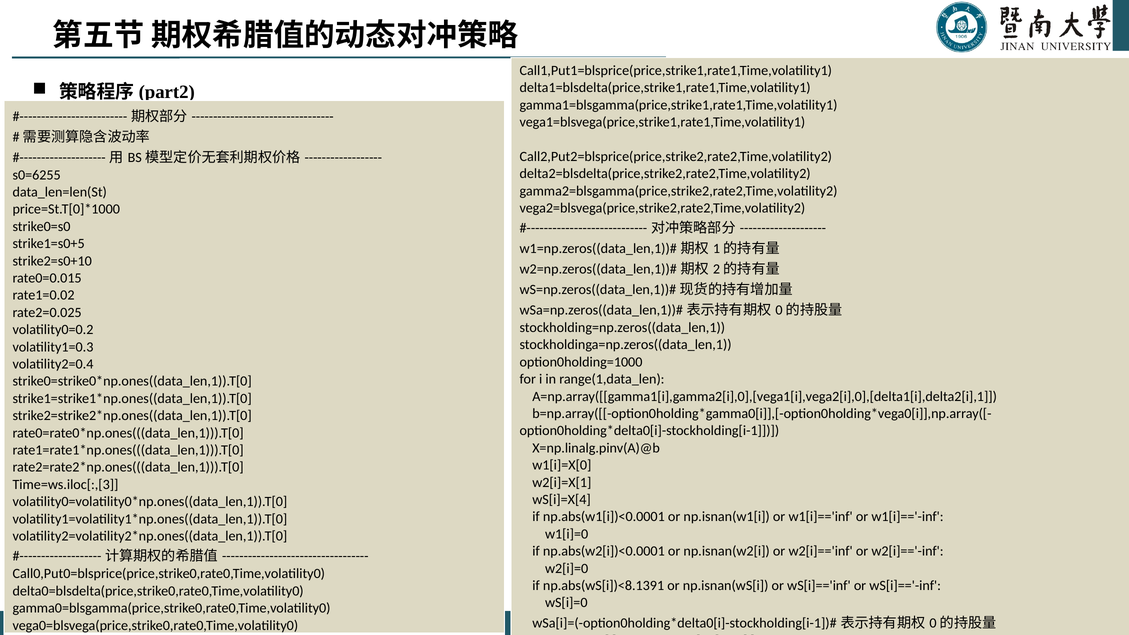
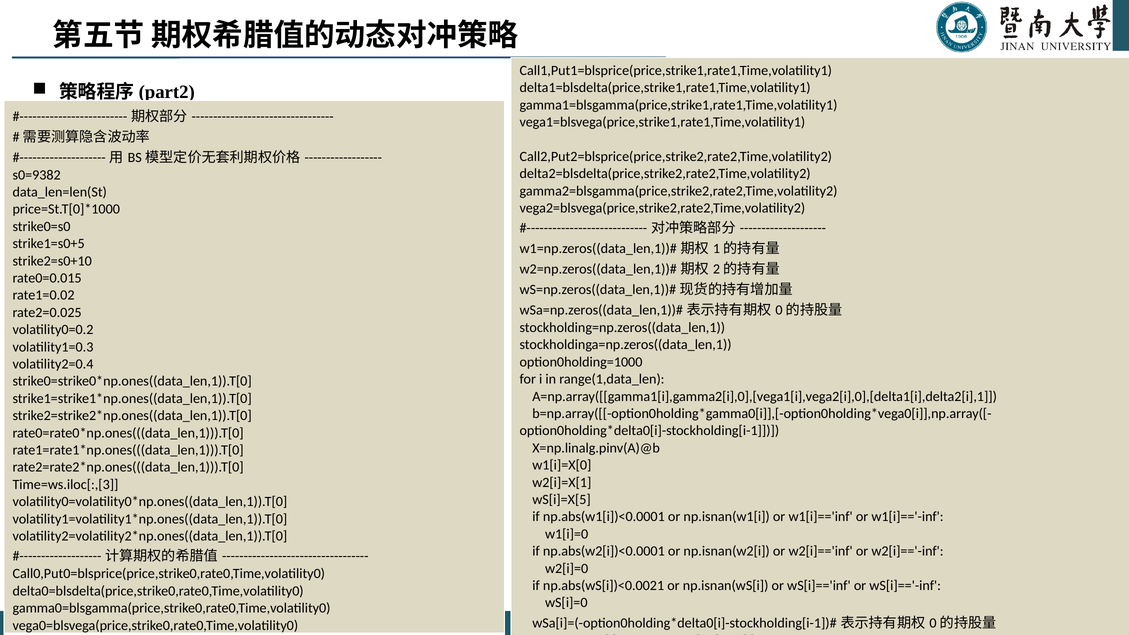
s0=6255: s0=6255 -> s0=9382
wS[i]=X[4: wS[i]=X[4 -> wS[i]=X[5
np.abs(wS[i])<8.1391: np.abs(wS[i])<8.1391 -> np.abs(wS[i])<0.0021
